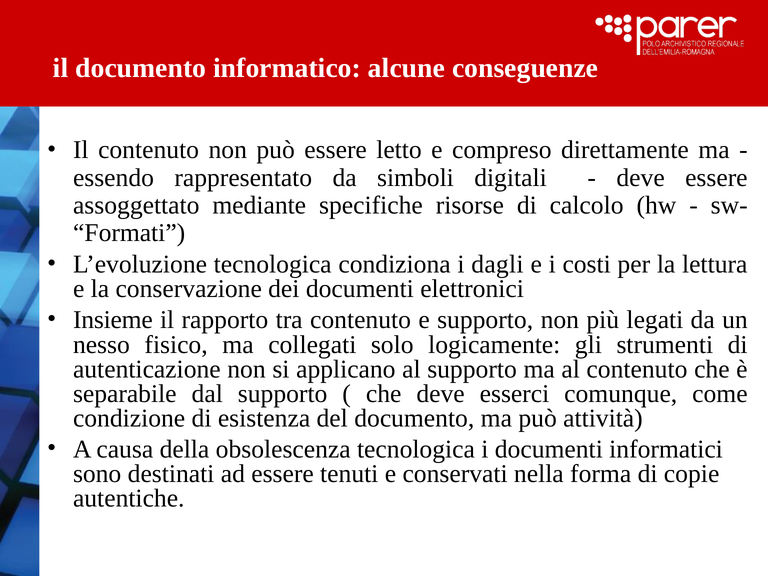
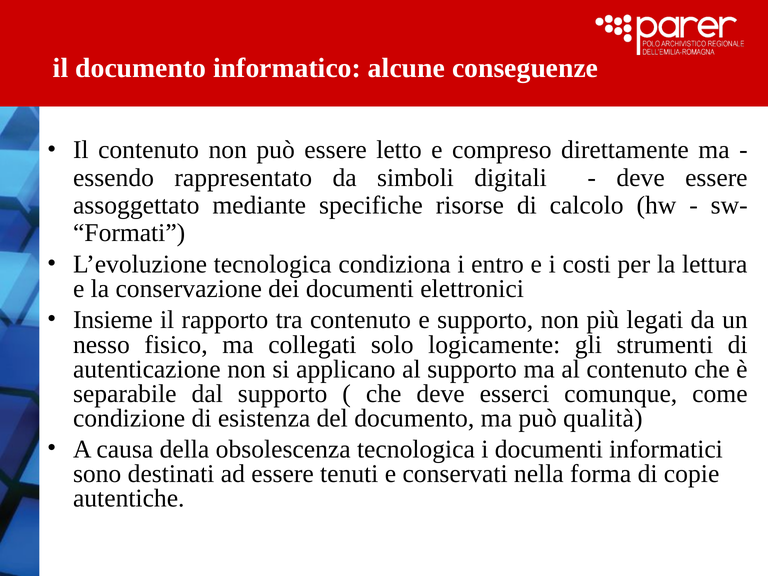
dagli: dagli -> entro
attività: attività -> qualità
